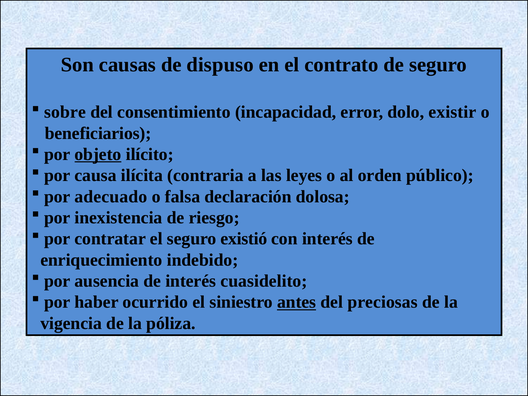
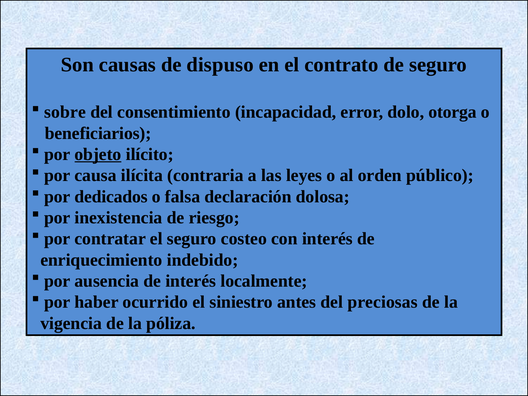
existir: existir -> otorga
adecuado: adecuado -> dedicados
existió: existió -> costeo
cuasidelito: cuasidelito -> localmente
antes underline: present -> none
